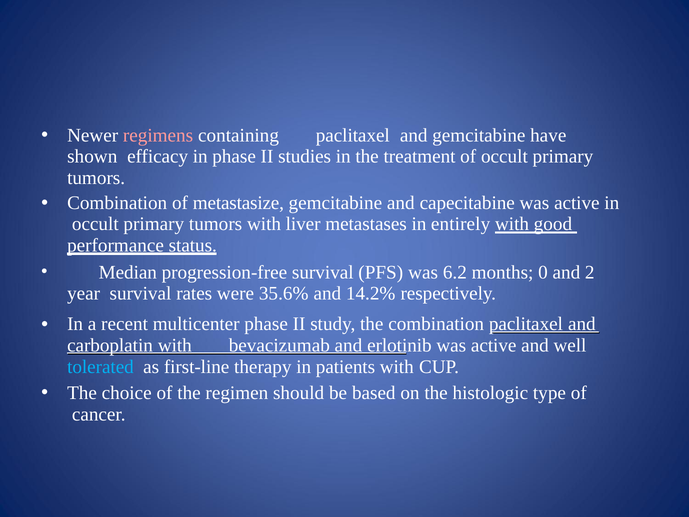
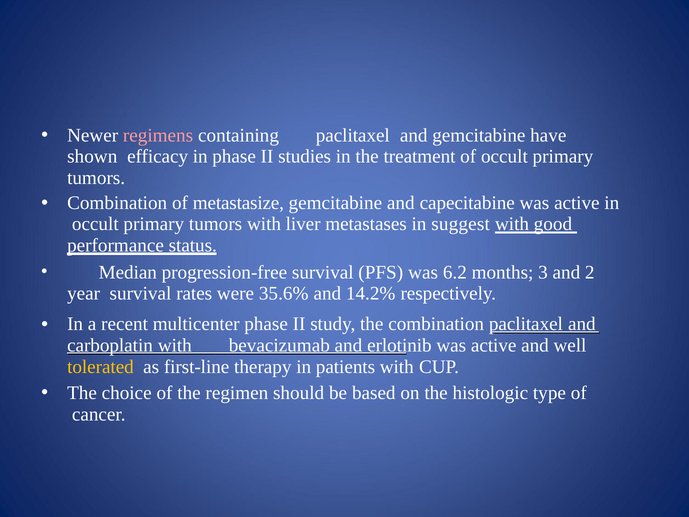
entirely: entirely -> suggest
0: 0 -> 3
tolerated colour: light blue -> yellow
